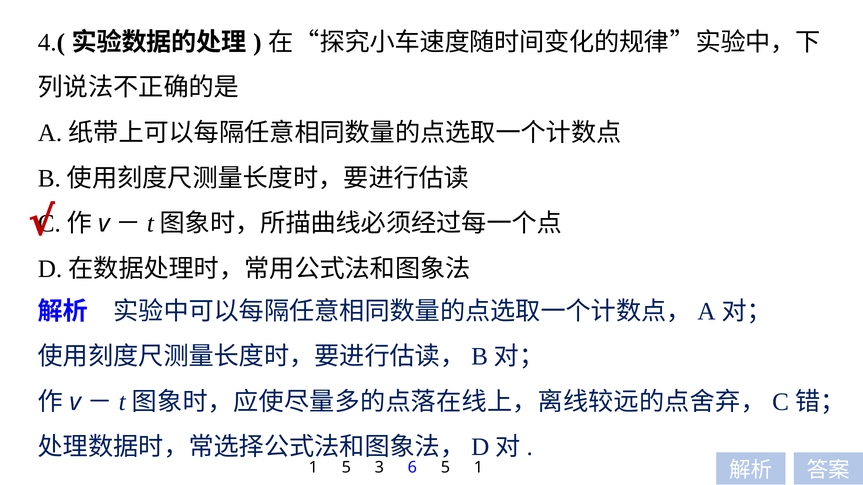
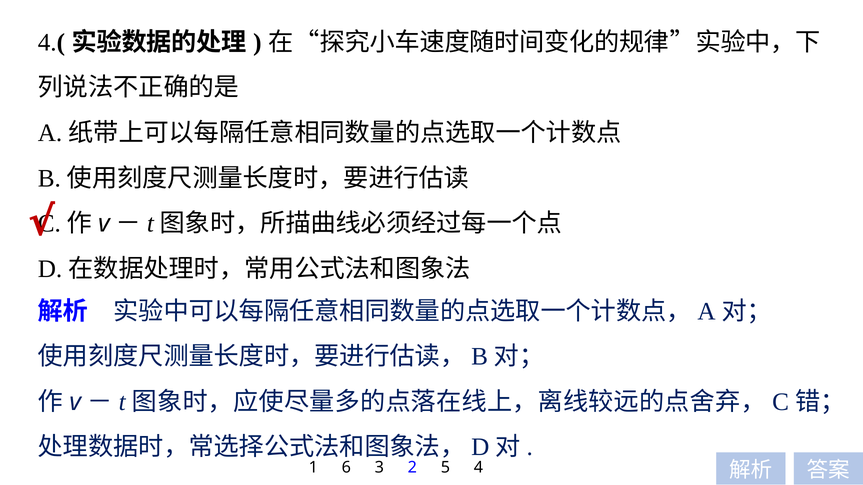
1 5: 5 -> 6
6: 6 -> 2
5 1: 1 -> 4
